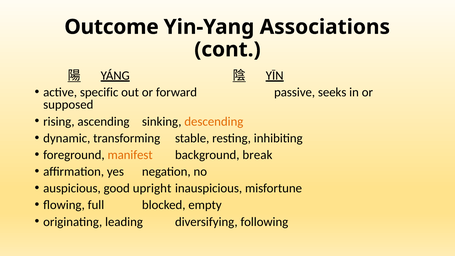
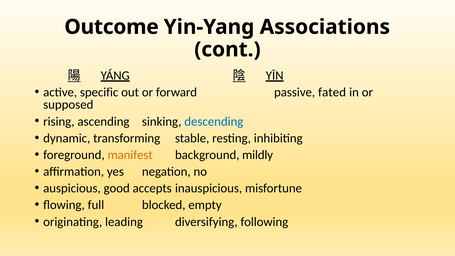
seeks: seeks -> fated
descending colour: orange -> blue
break: break -> mildly
upright: upright -> accepts
